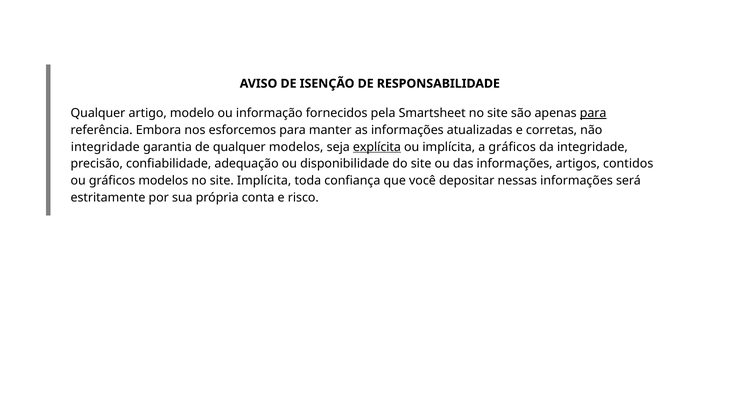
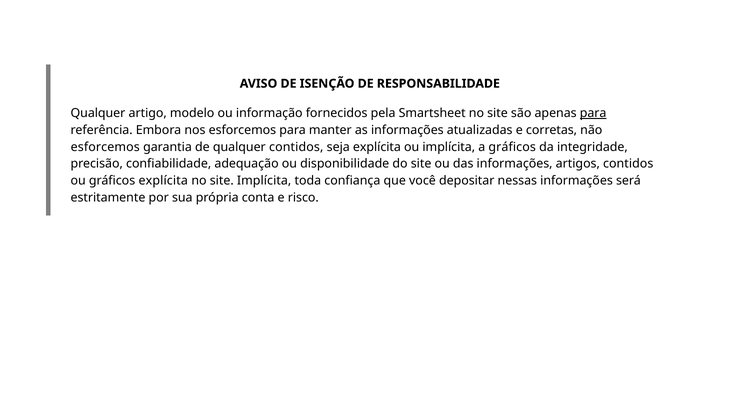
integridade at (105, 147): integridade -> esforcemos
qualquer modelos: modelos -> contidos
explícita at (377, 147) underline: present -> none
gráficos modelos: modelos -> explícita
